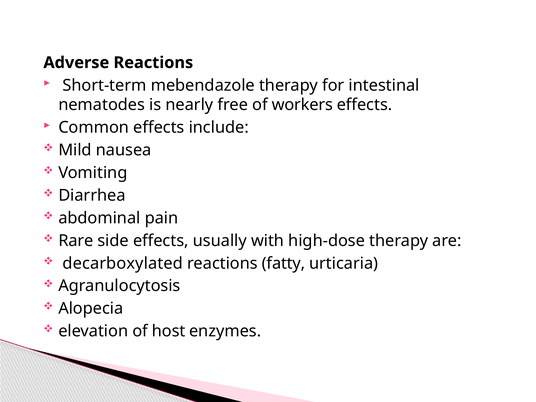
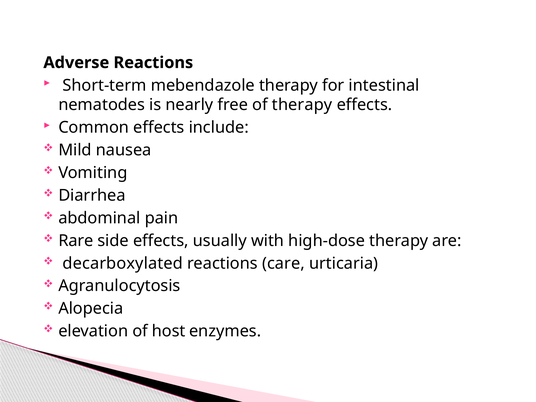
of workers: workers -> therapy
fatty: fatty -> care
